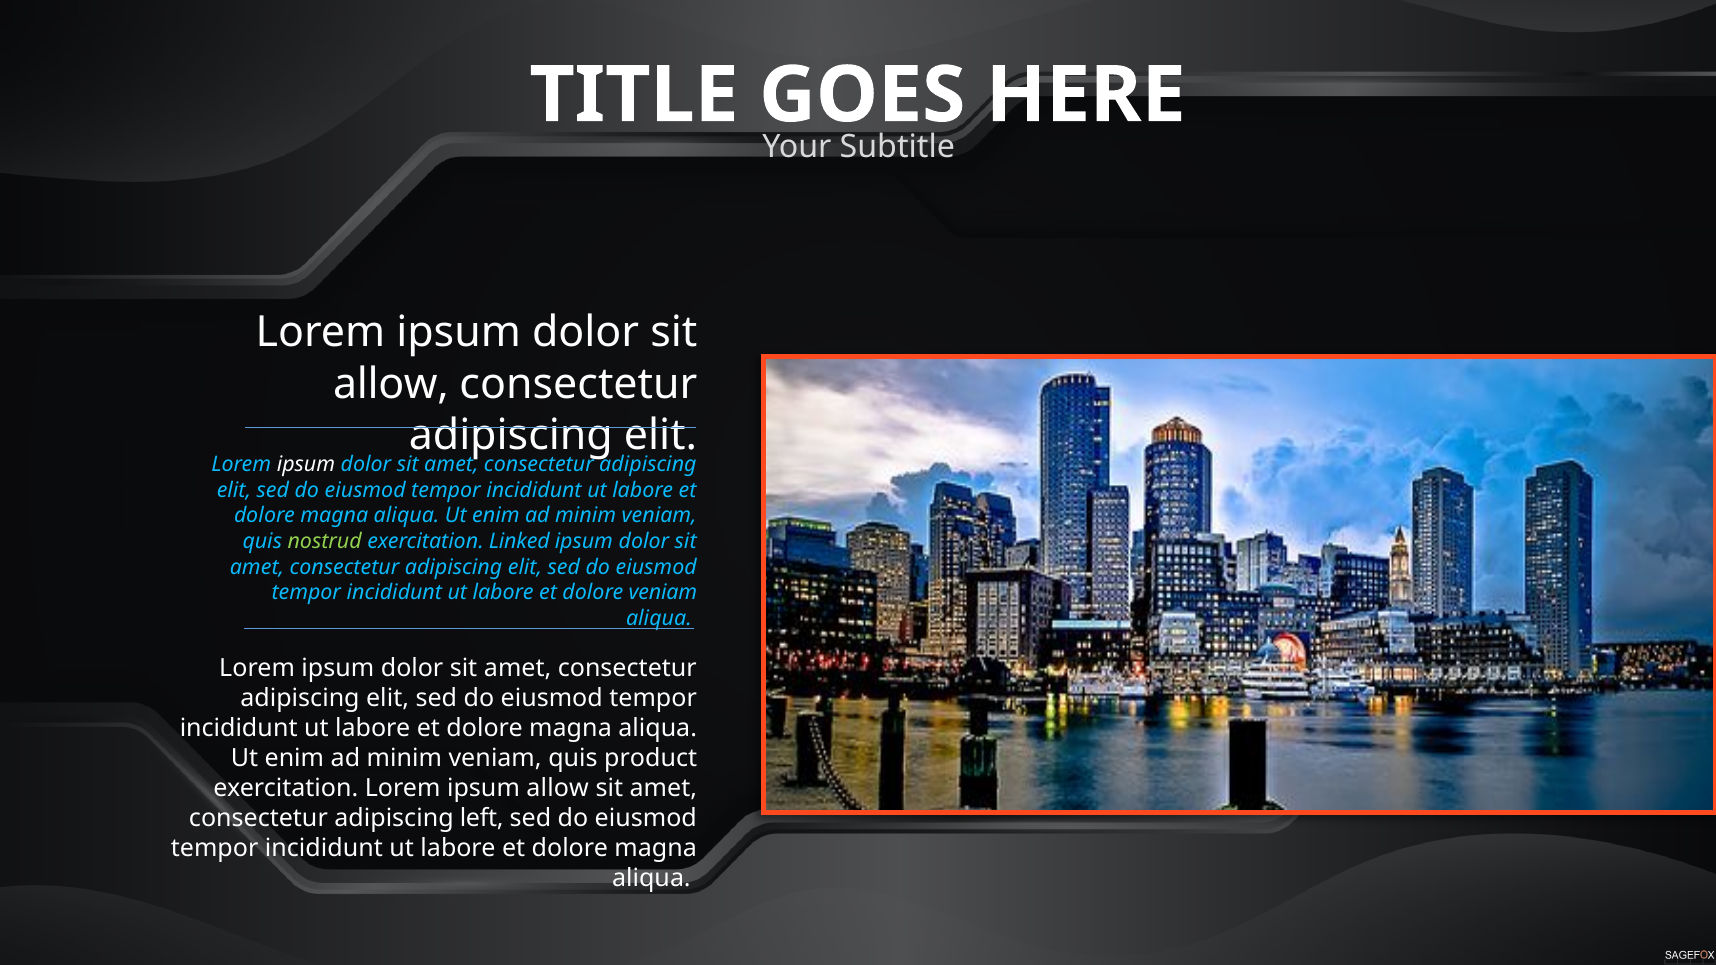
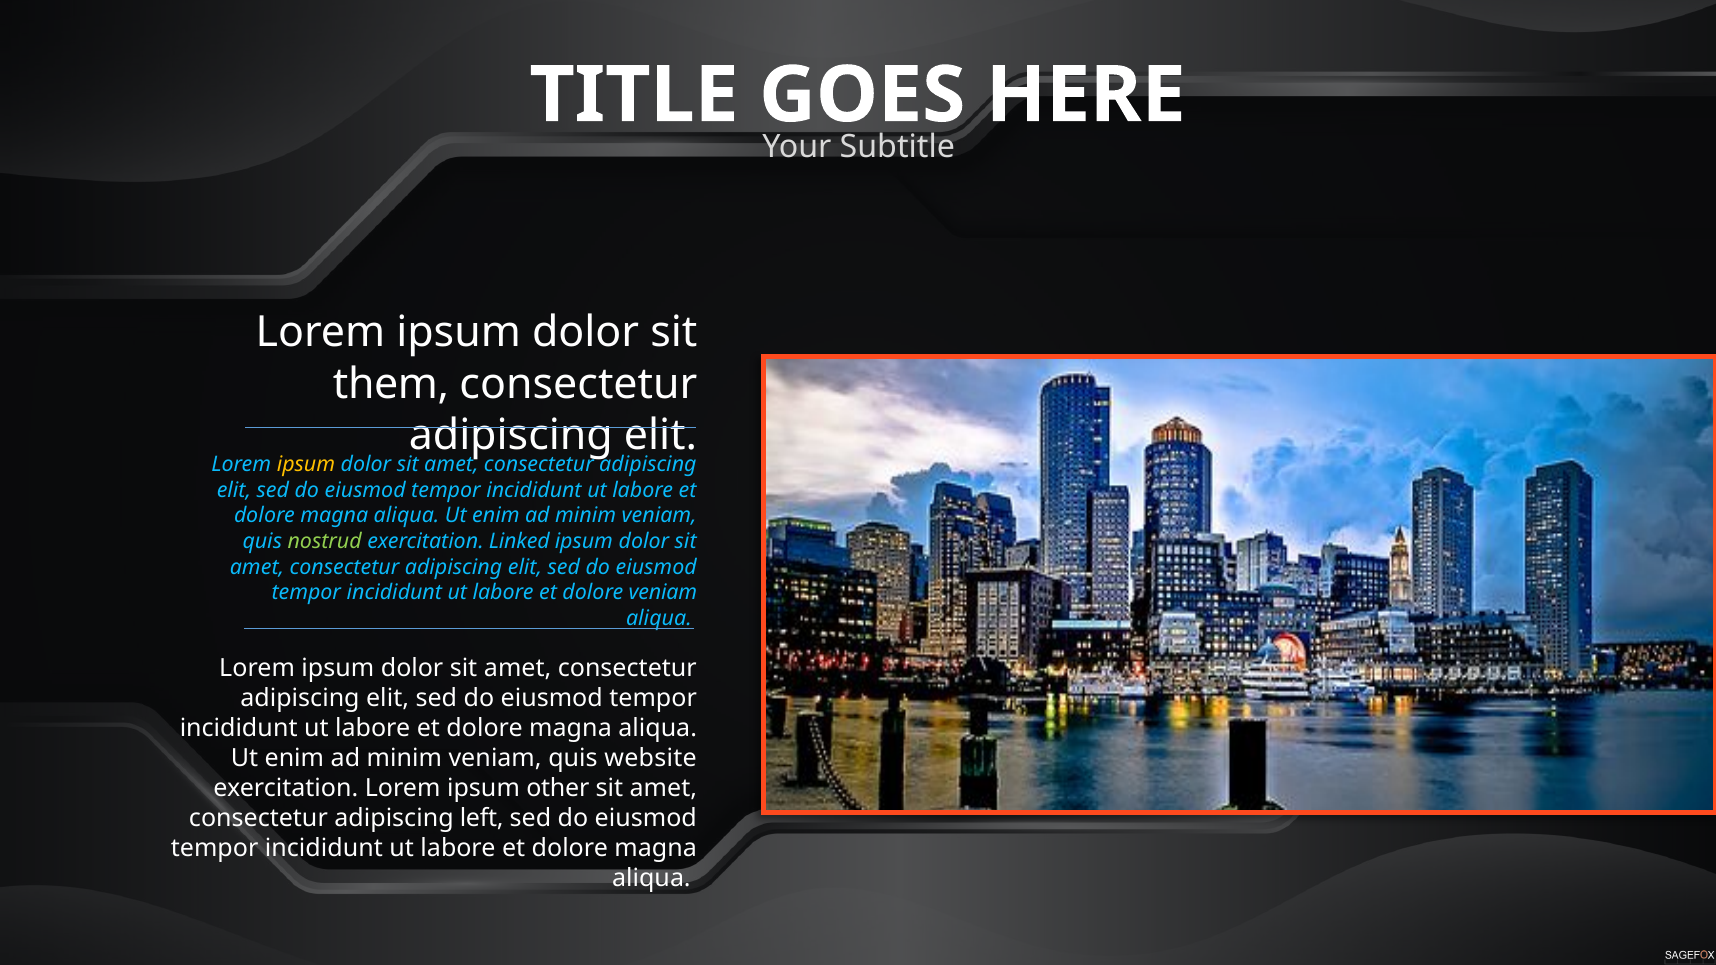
allow at (391, 384): allow -> them
ipsum at (306, 464) colour: white -> yellow
product: product -> website
ipsum allow: allow -> other
